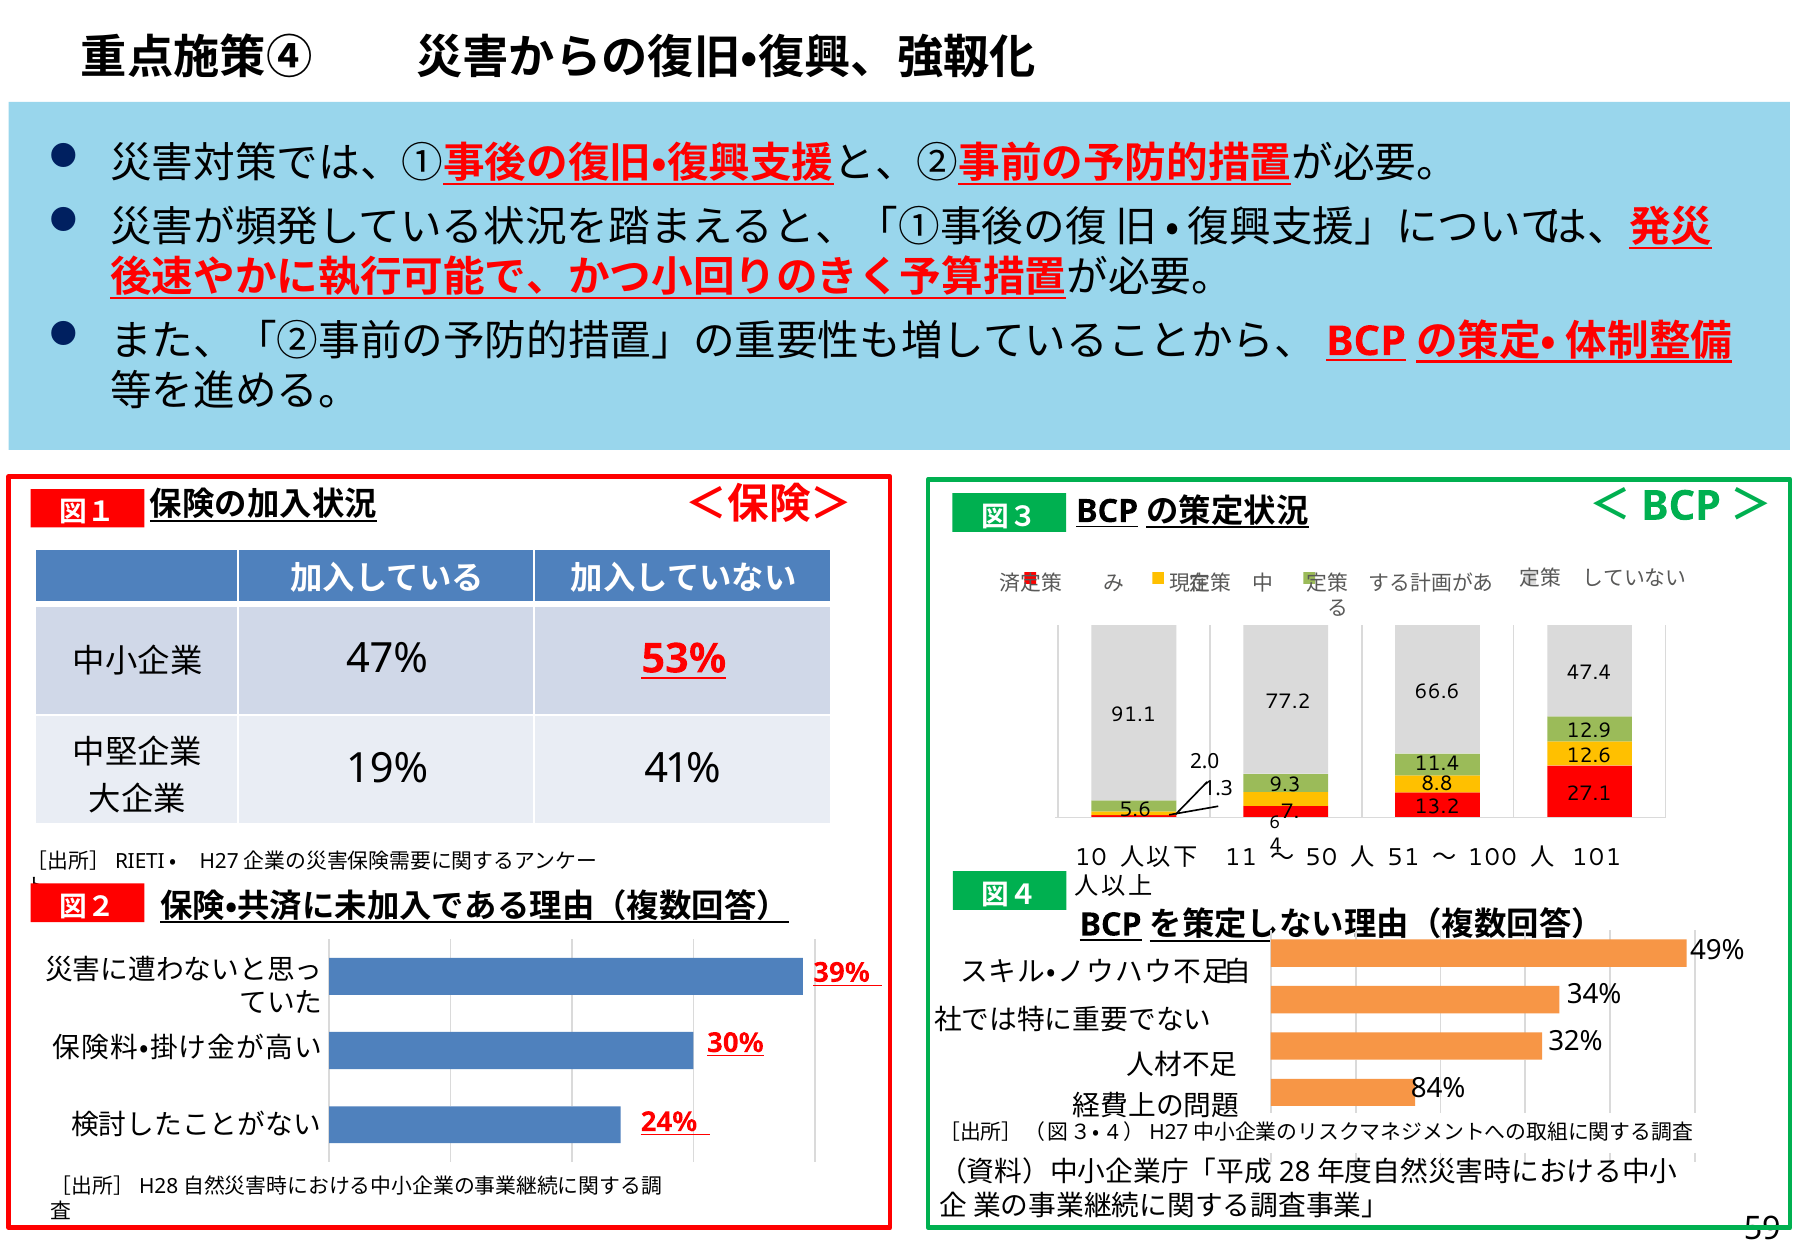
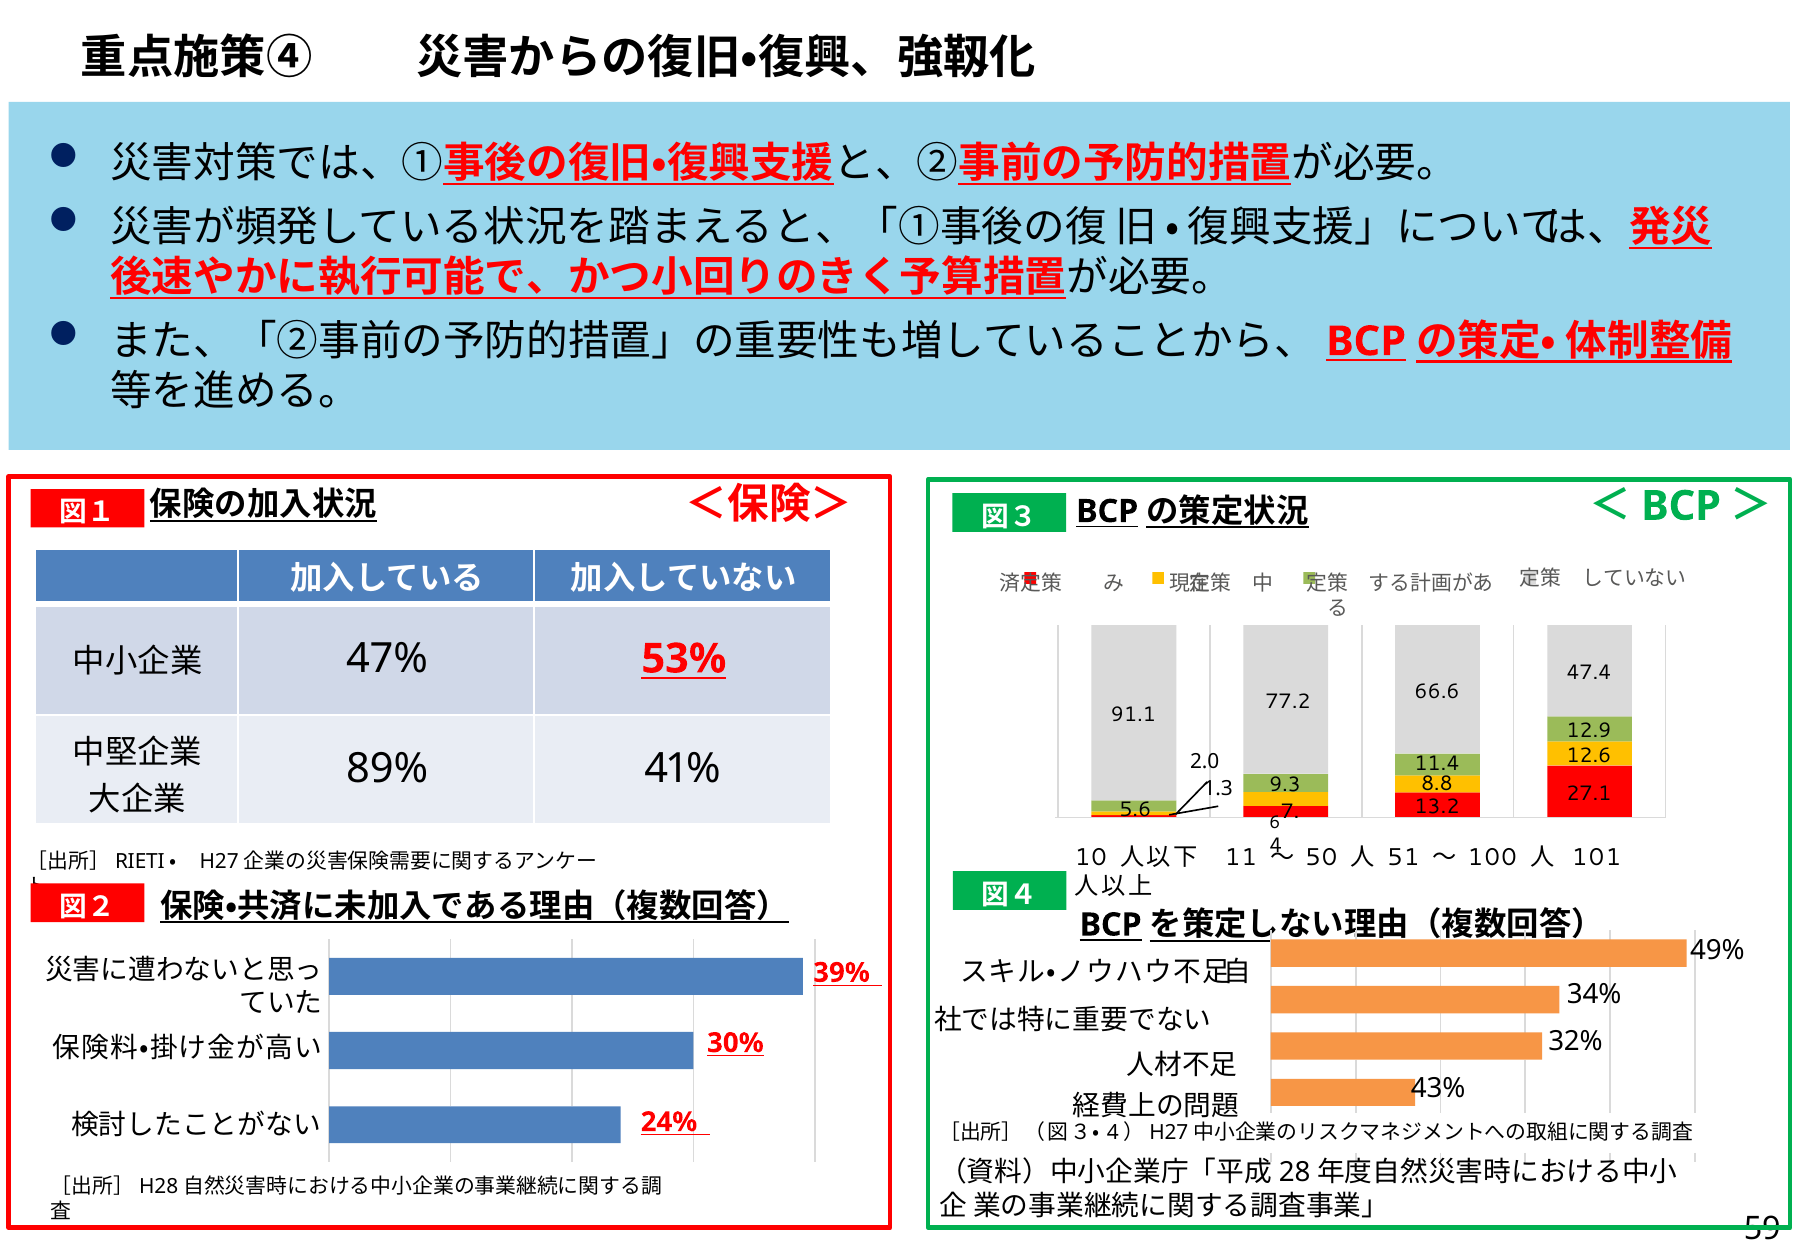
19%: 19% -> 89%
84%: 84% -> 43%
